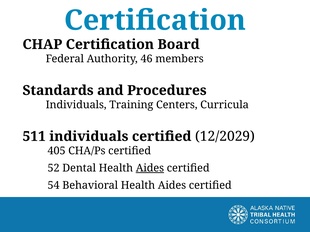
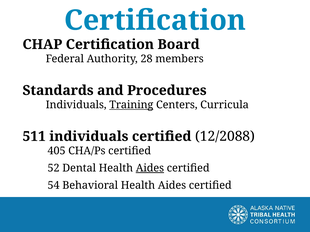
46: 46 -> 28
Training underline: none -> present
12/2029: 12/2029 -> 12/2088
